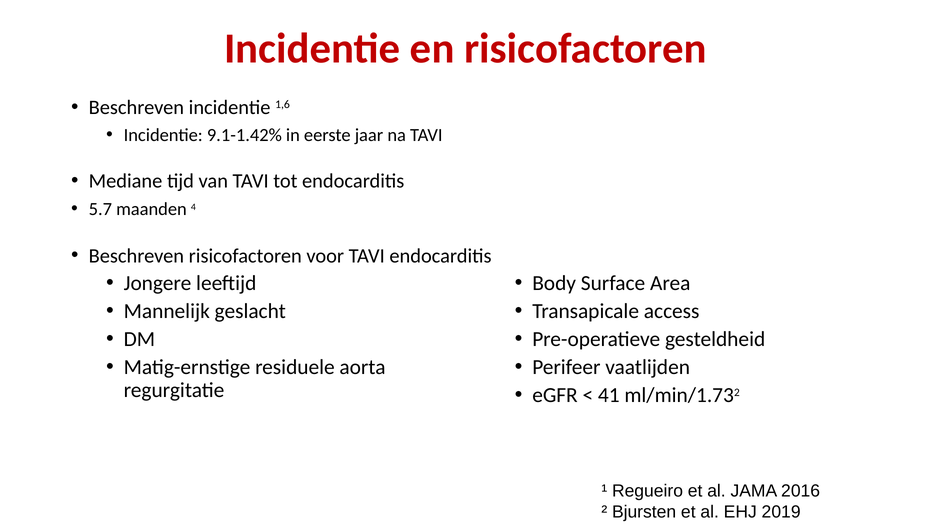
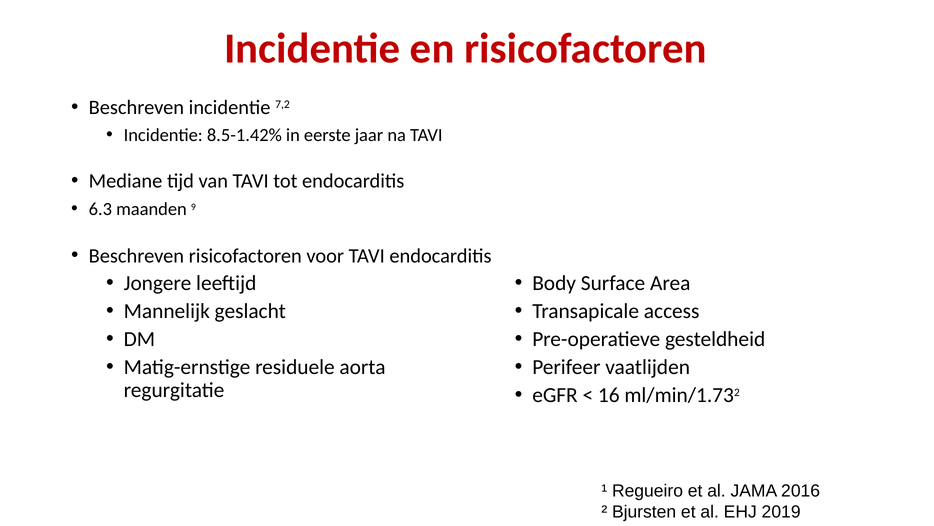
1,6: 1,6 -> 7,2
9.1-1.42%: 9.1-1.42% -> 8.5-1.42%
5.7: 5.7 -> 6.3
4: 4 -> 9
41: 41 -> 16
